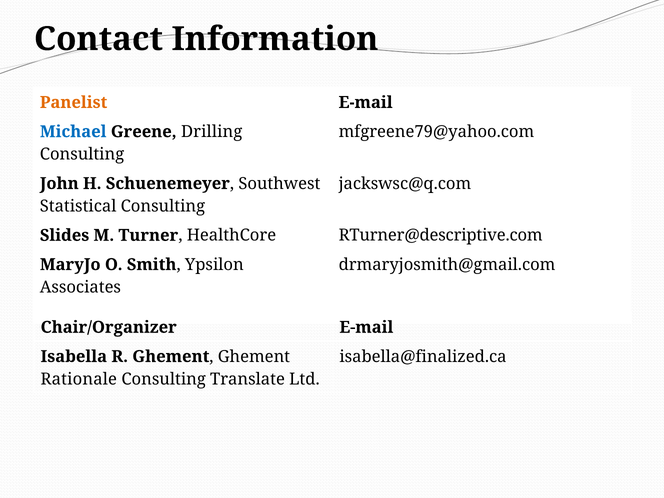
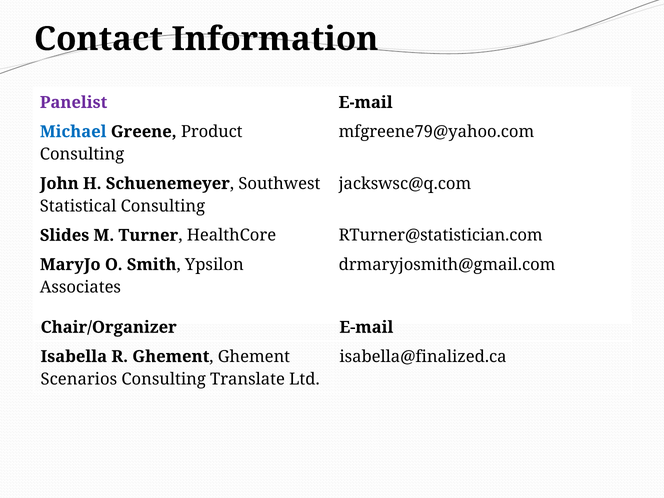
Panelist colour: orange -> purple
Drilling: Drilling -> Product
RTurner@descriptive.com: RTurner@descriptive.com -> RTurner@statistician.com
Rationale: Rationale -> Scenarios
